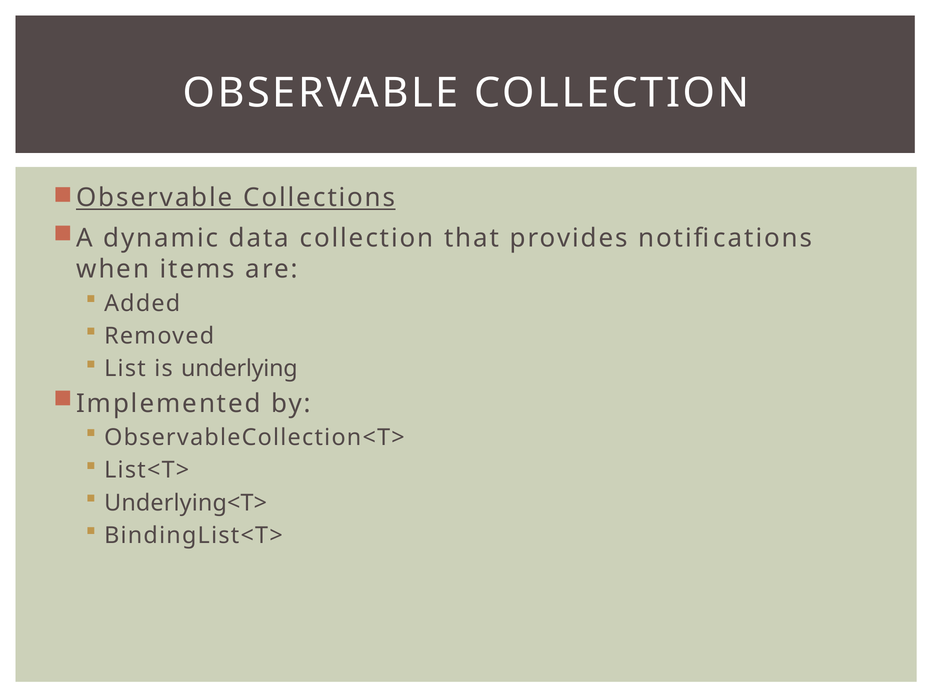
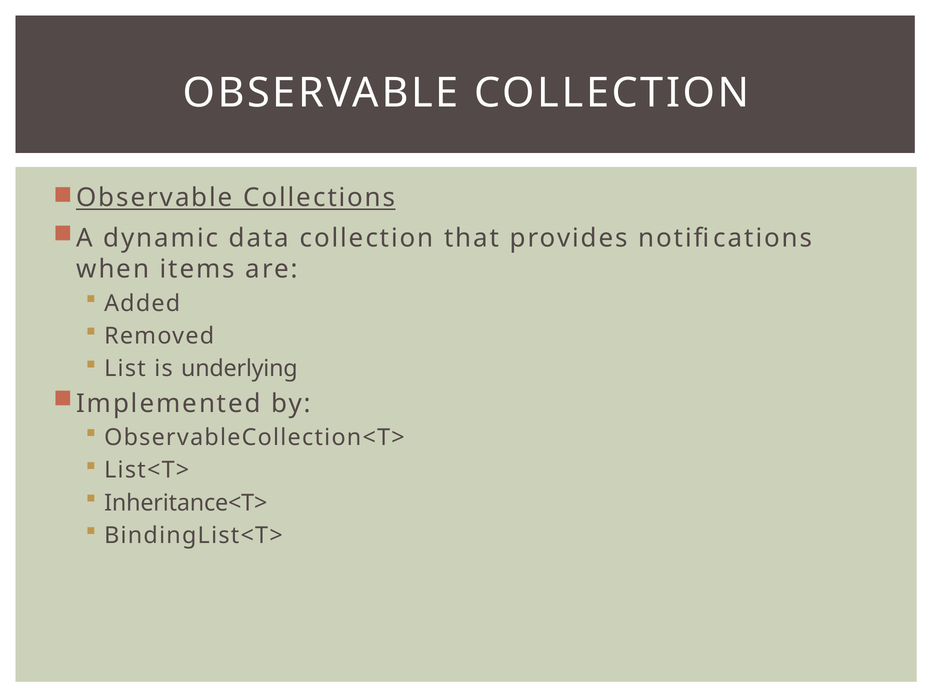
Underlying<T>: Underlying<T> -> Inheritance<T>
